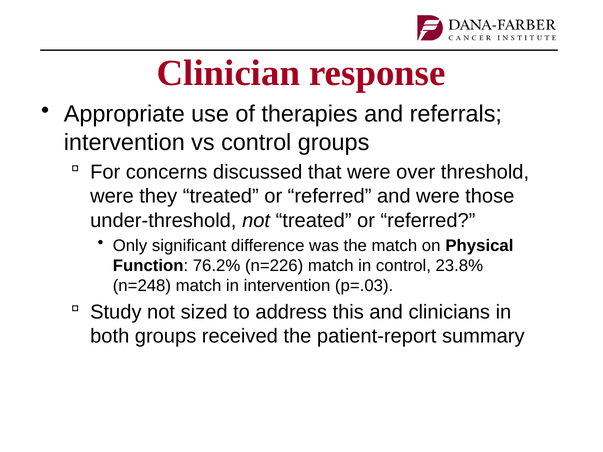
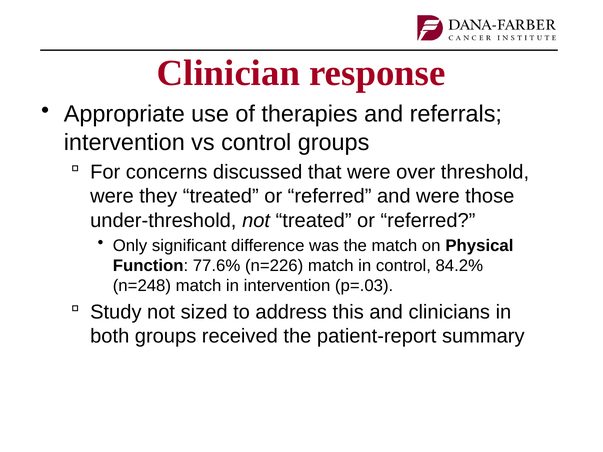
76.2%: 76.2% -> 77.6%
23.8%: 23.8% -> 84.2%
